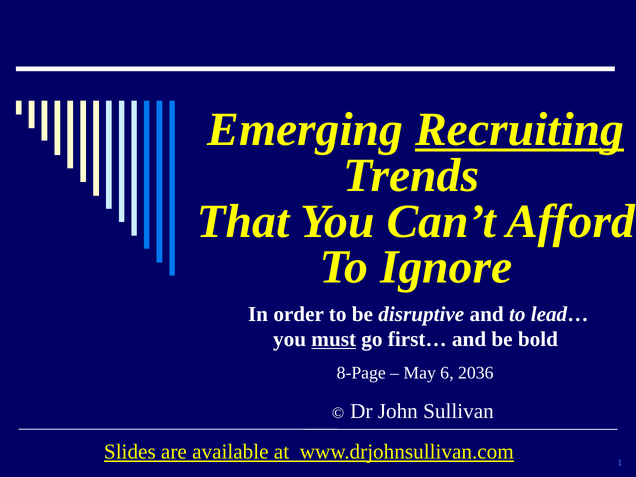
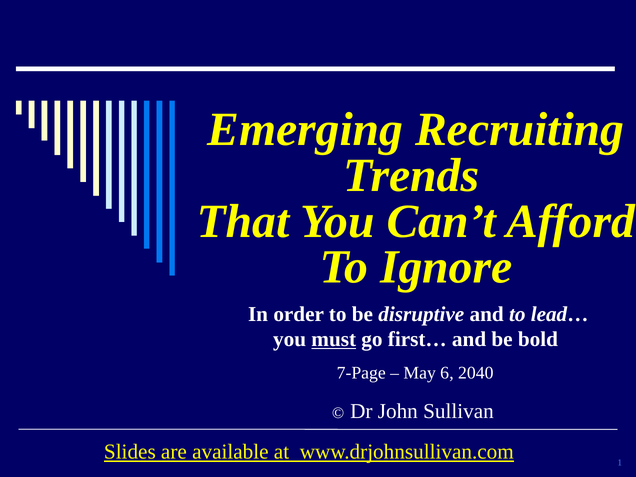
Recruiting underline: present -> none
8-Page: 8-Page -> 7-Page
2036: 2036 -> 2040
